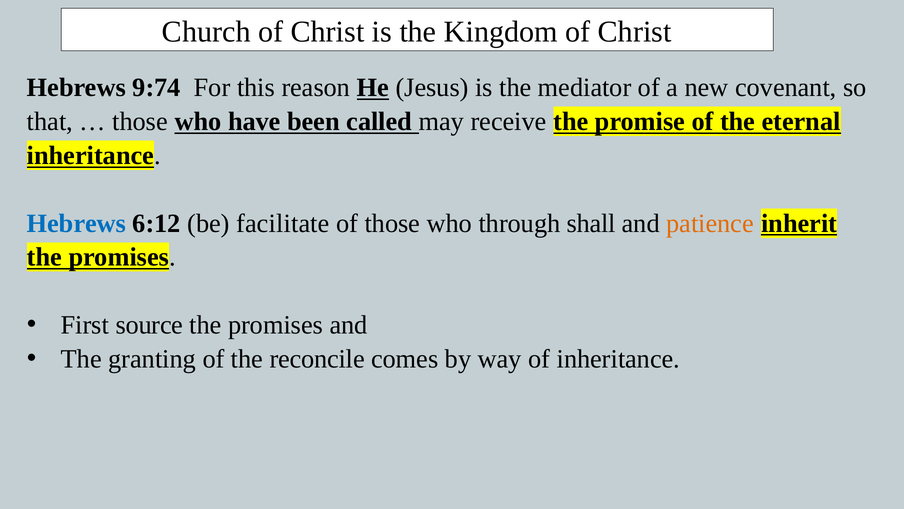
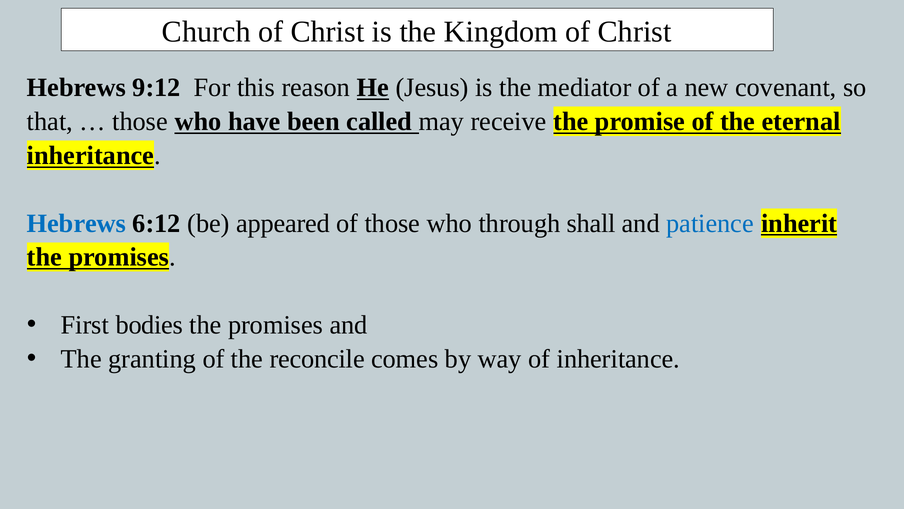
9:74: 9:74 -> 9:12
facilitate: facilitate -> appeared
patience colour: orange -> blue
source: source -> bodies
